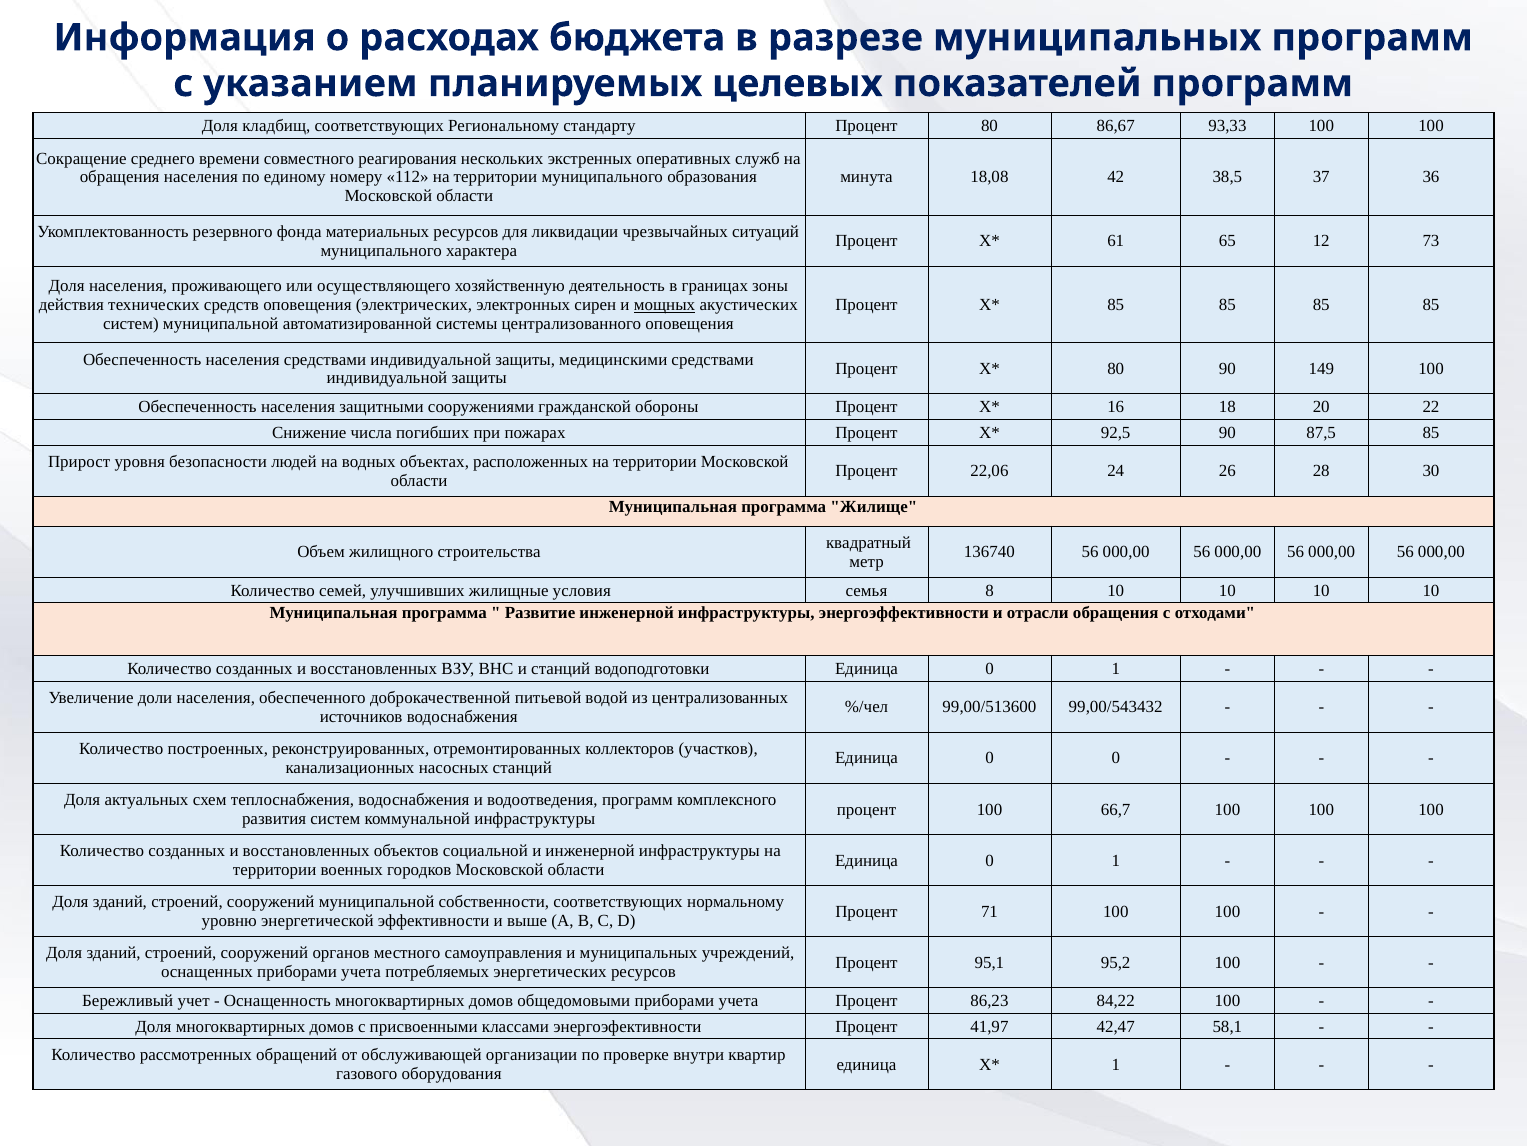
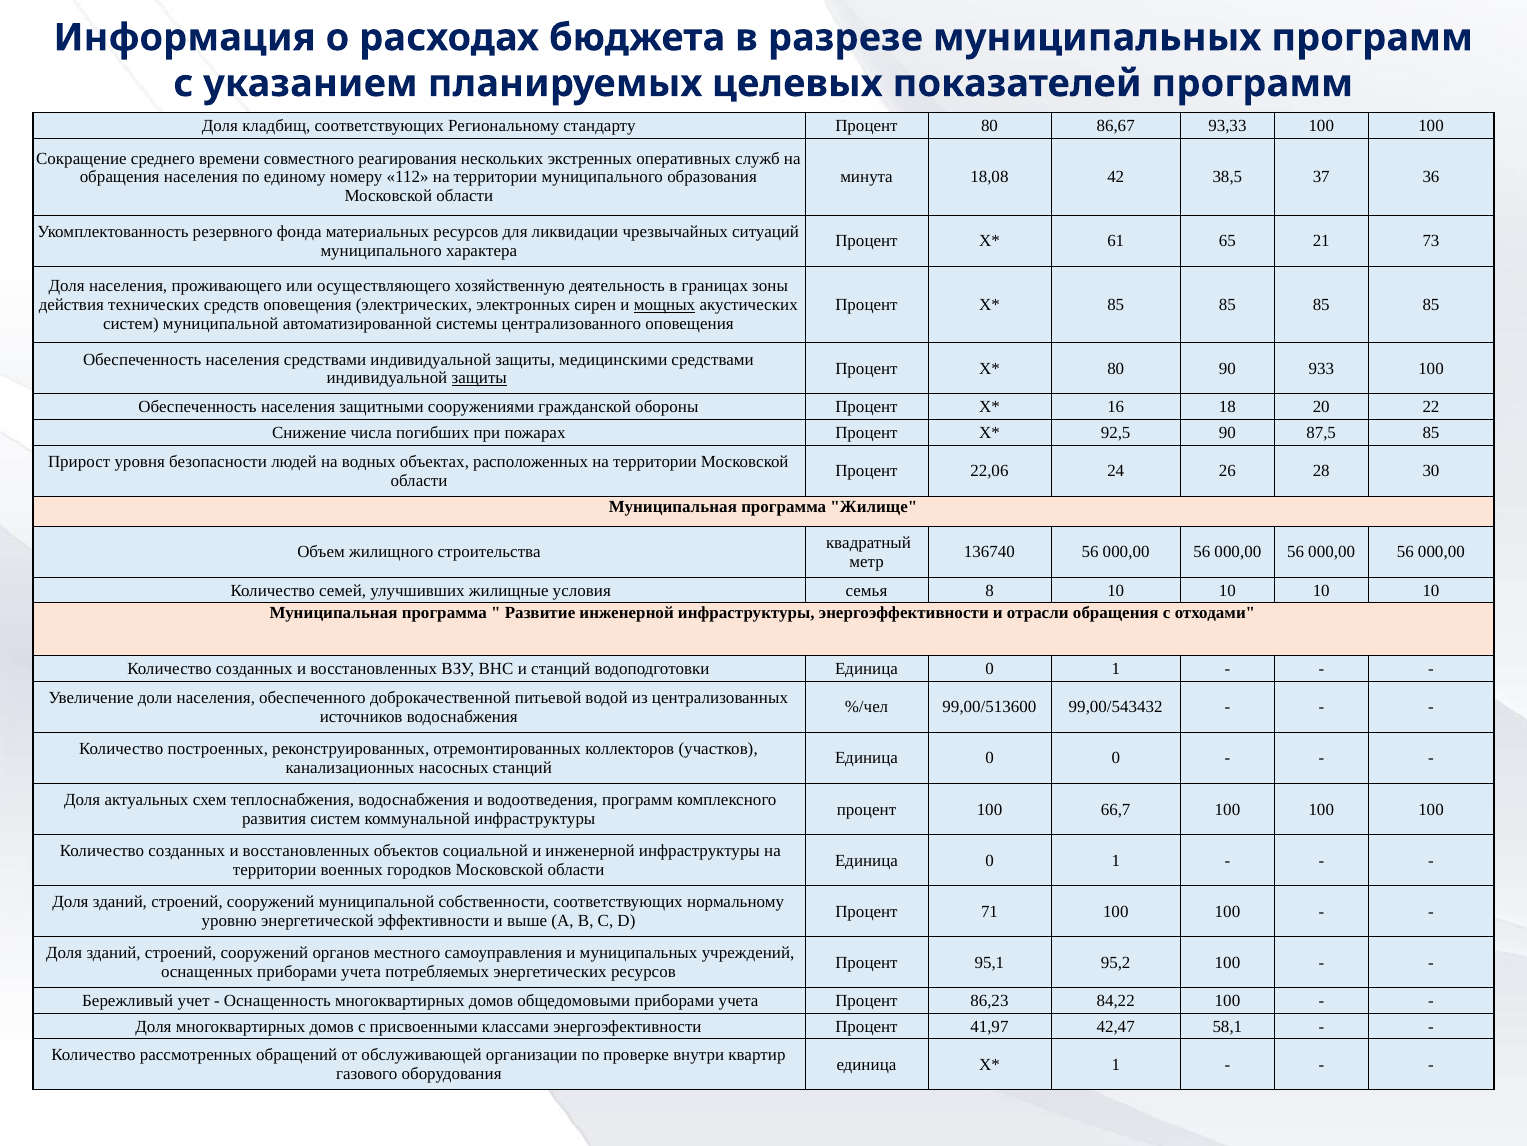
12: 12 -> 21
149: 149 -> 933
защиты at (479, 378) underline: none -> present
